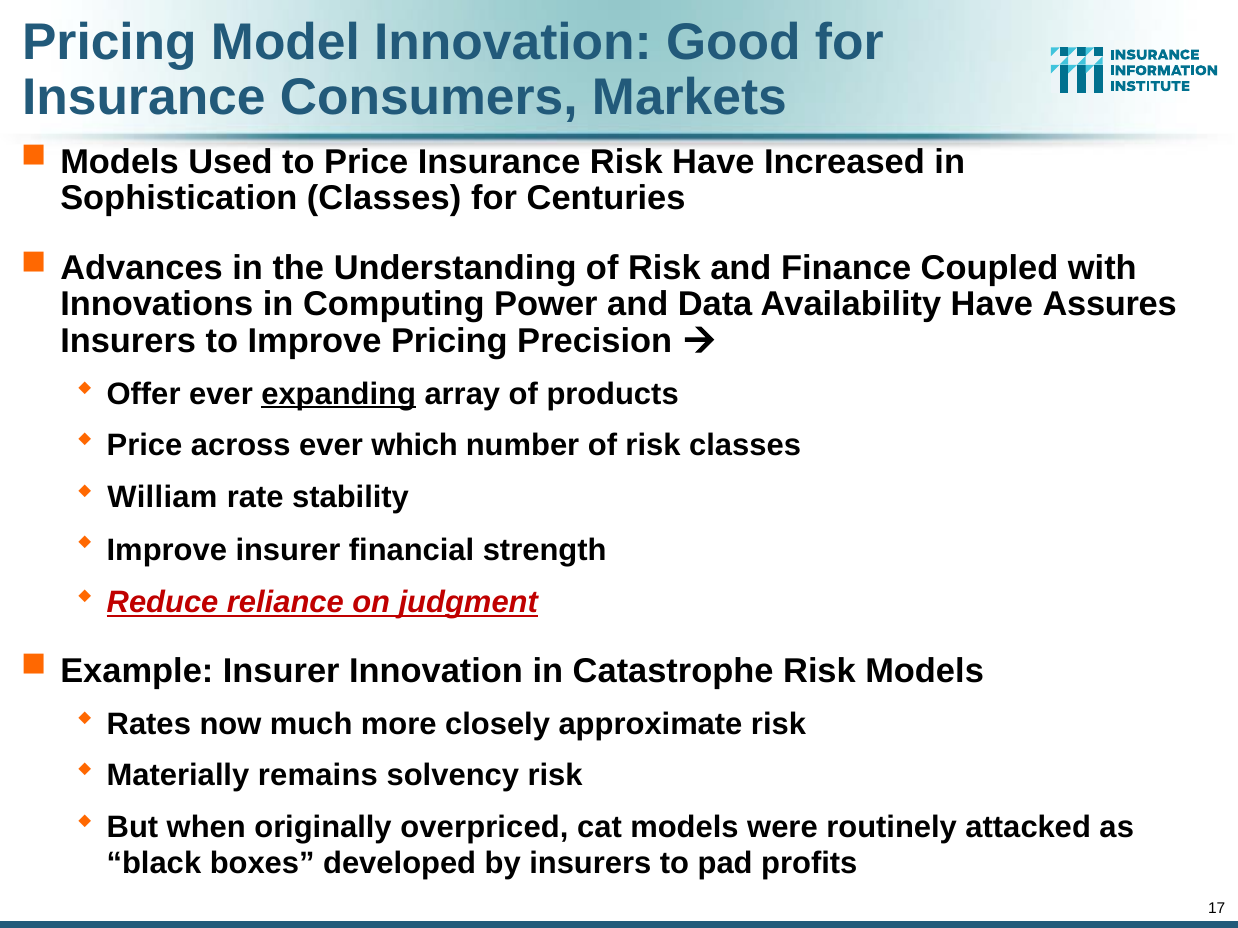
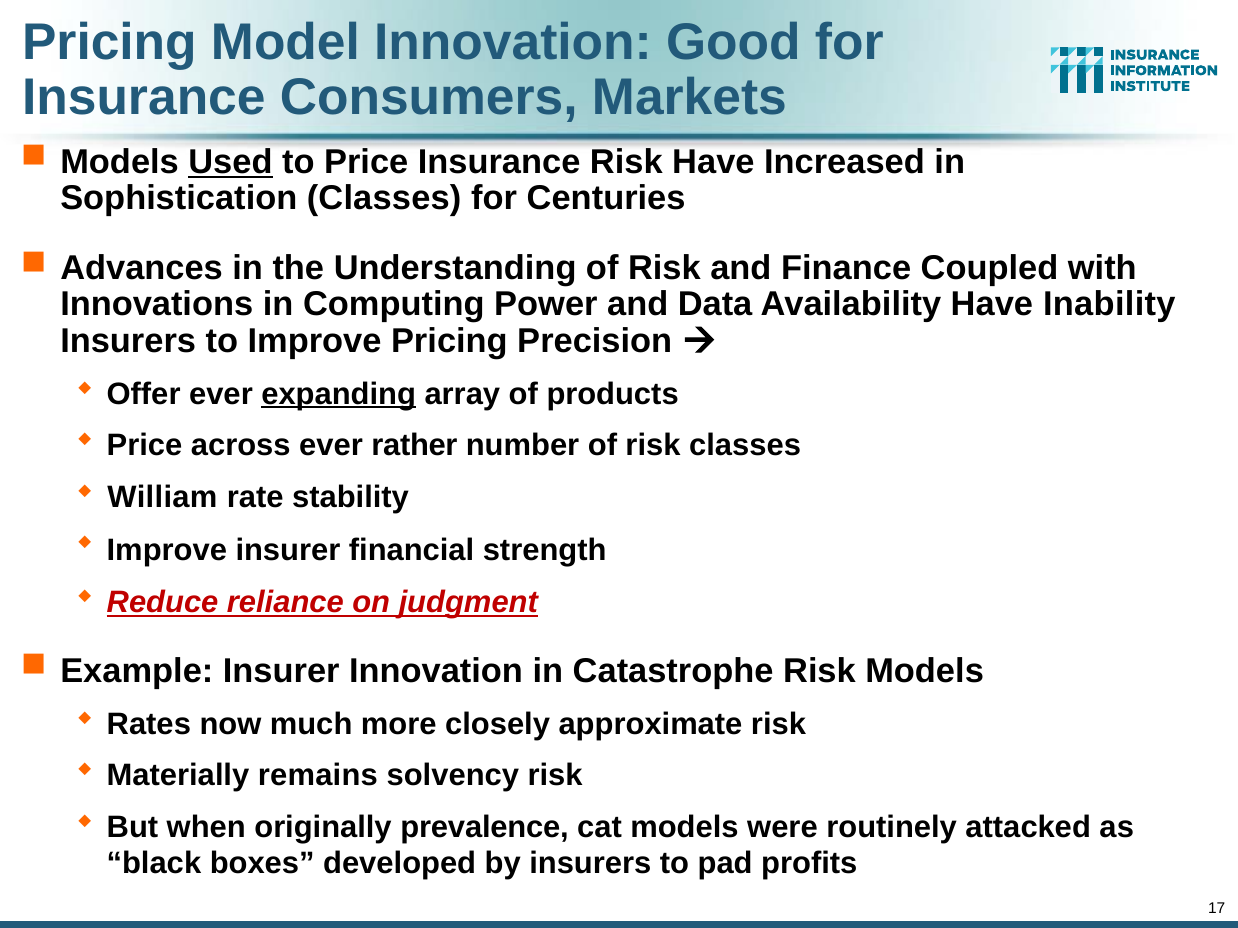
Used underline: none -> present
Assures: Assures -> Inability
which: which -> rather
overpriced: overpriced -> prevalence
